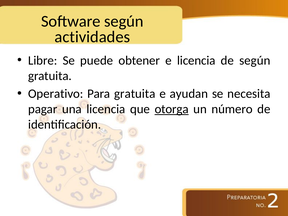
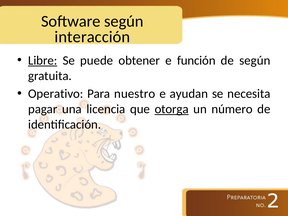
actividades: actividades -> interacción
Libre underline: none -> present
e licencia: licencia -> función
Para gratuita: gratuita -> nuestro
